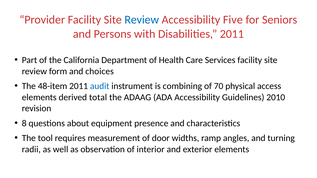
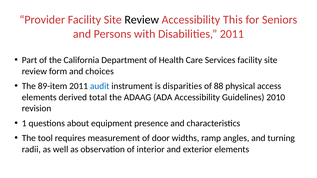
Review at (142, 20) colour: blue -> black
Five: Five -> This
48-item: 48-item -> 89-item
combining: combining -> disparities
70: 70 -> 88
8: 8 -> 1
